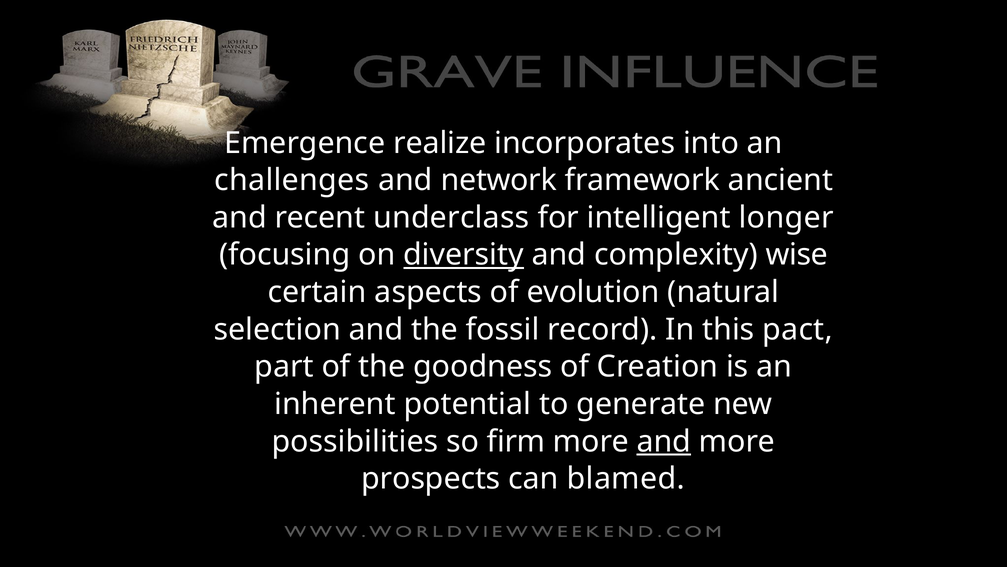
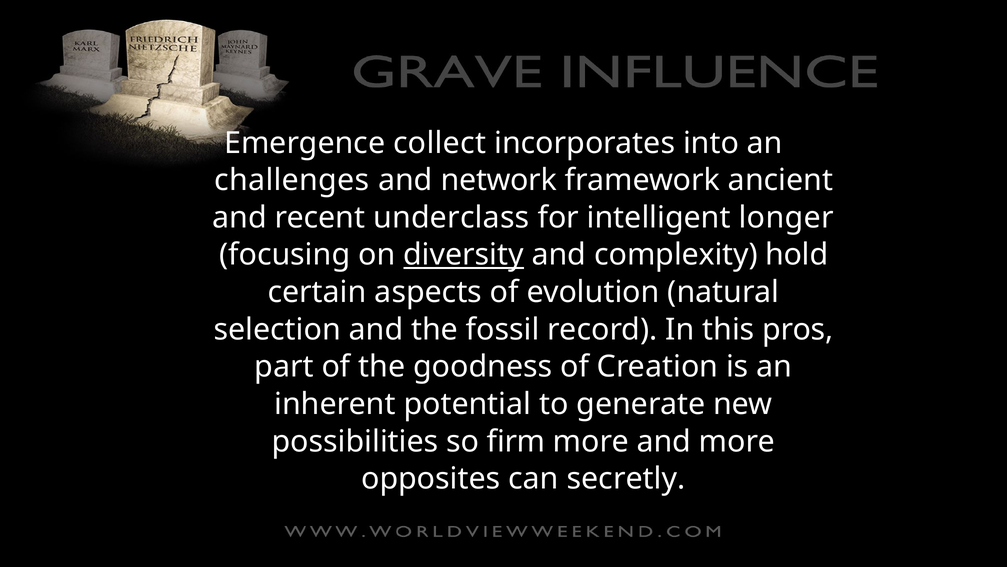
realize: realize -> collect
wise: wise -> hold
pact: pact -> pros
and at (664, 441) underline: present -> none
prospects: prospects -> opposites
blamed: blamed -> secretly
